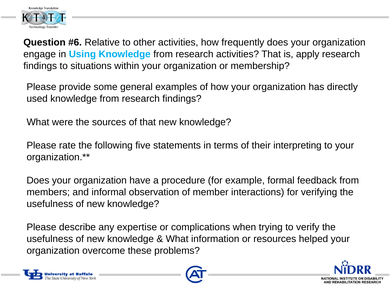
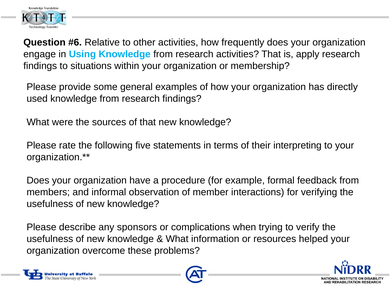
expertise: expertise -> sponsors
